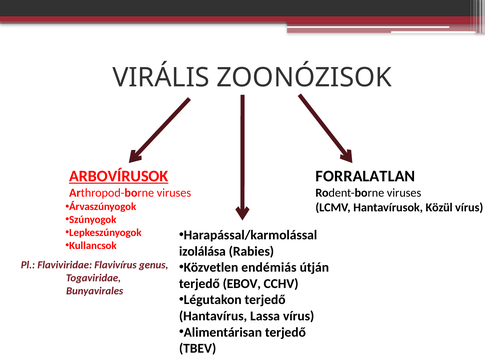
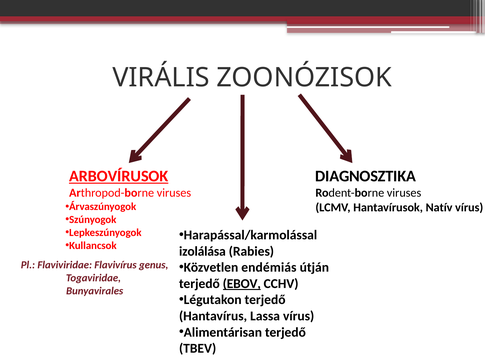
FORRALATLAN: FORRALATLAN -> DIAGNOSZTIKA
Közül: Közül -> Natív
EBOV underline: none -> present
